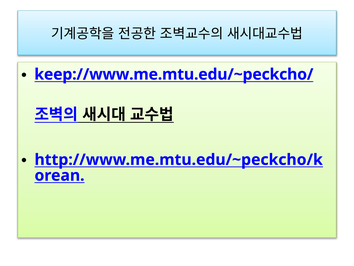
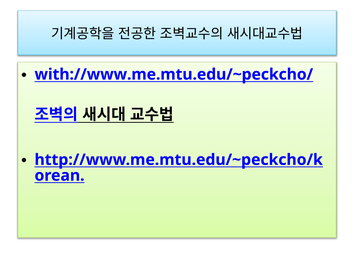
keep://www.me.mtu.edu/~peckcho/: keep://www.me.mtu.edu/~peckcho/ -> with://www.me.mtu.edu/~peckcho/
